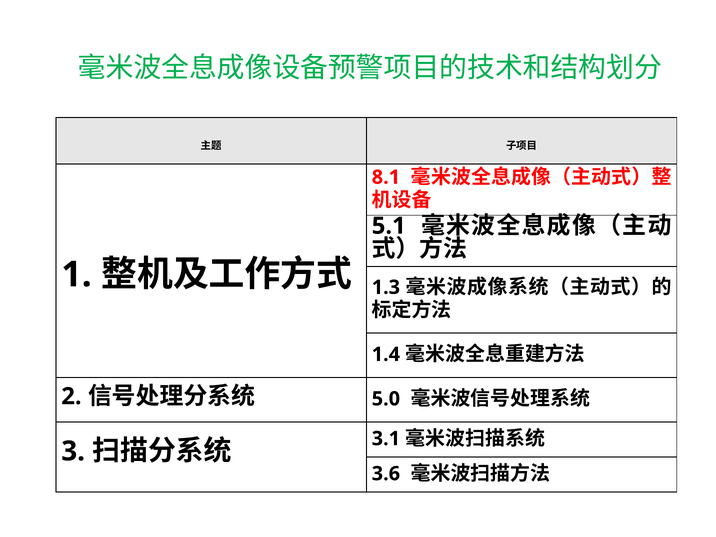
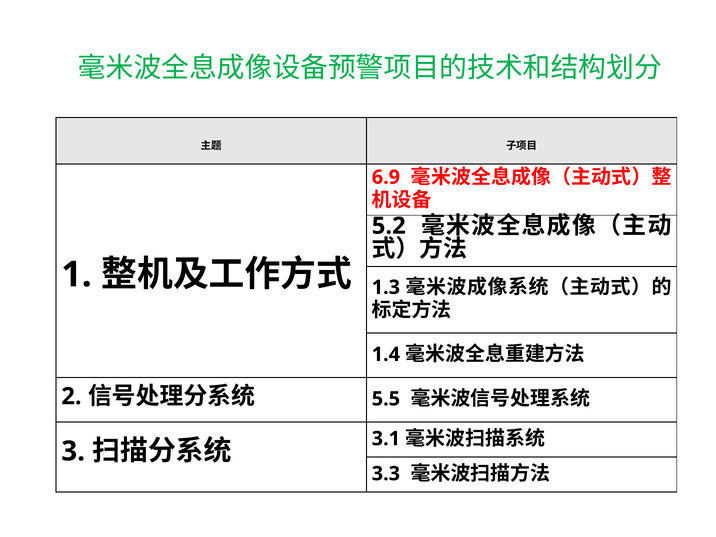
8.1: 8.1 -> 6.9
5.1: 5.1 -> 5.2
5.0: 5.0 -> 5.5
3.6: 3.6 -> 3.3
